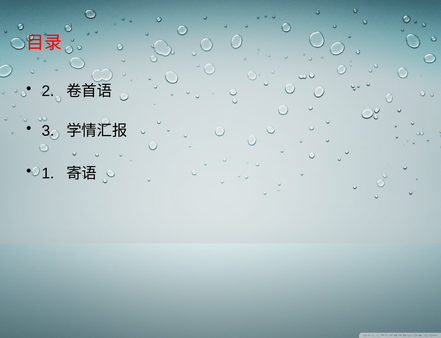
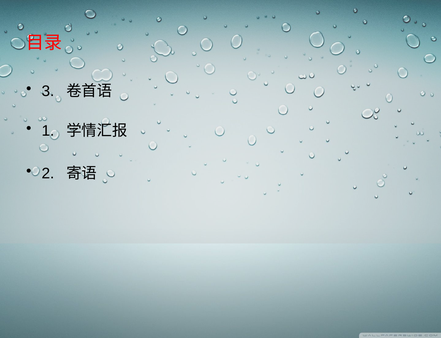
2: 2 -> 3
3: 3 -> 1
1: 1 -> 2
